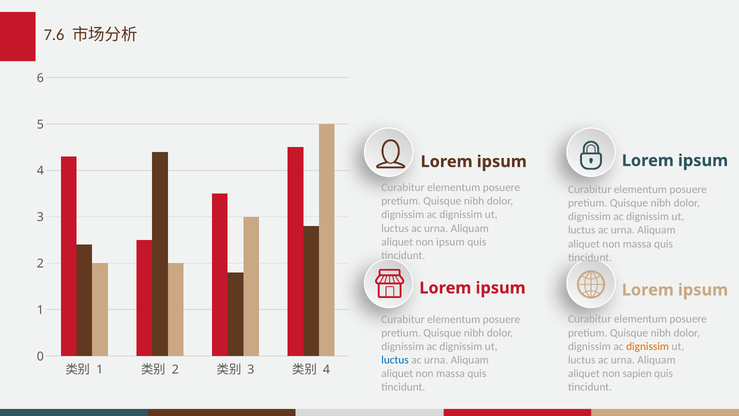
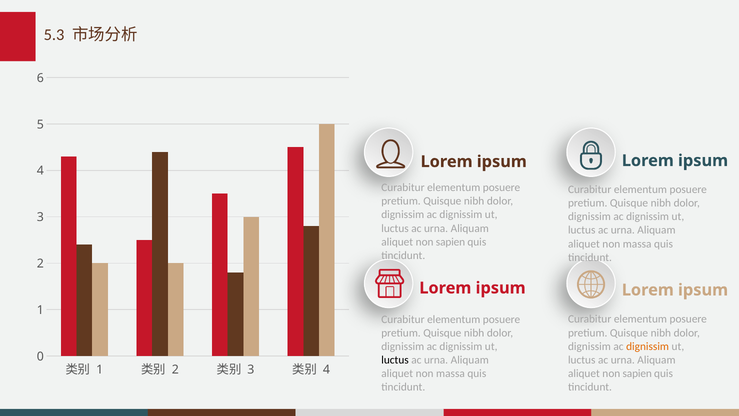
7.6: 7.6 -> 5.3
ipsum at (450, 242): ipsum -> sapien
luctus at (395, 360) colour: blue -> black
